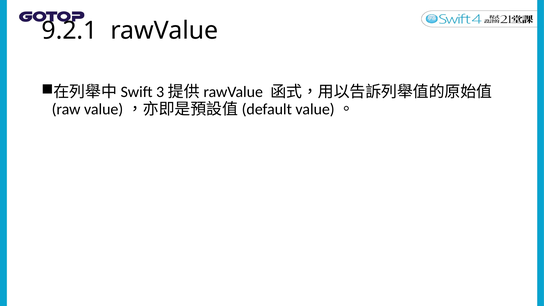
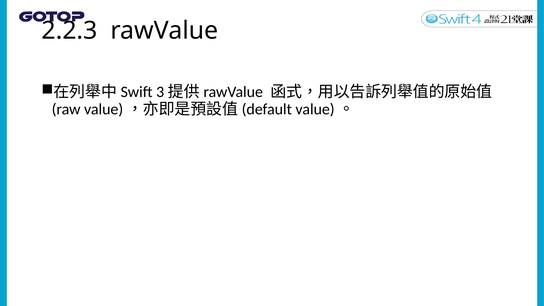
9.2.1: 9.2.1 -> 2.2.3
